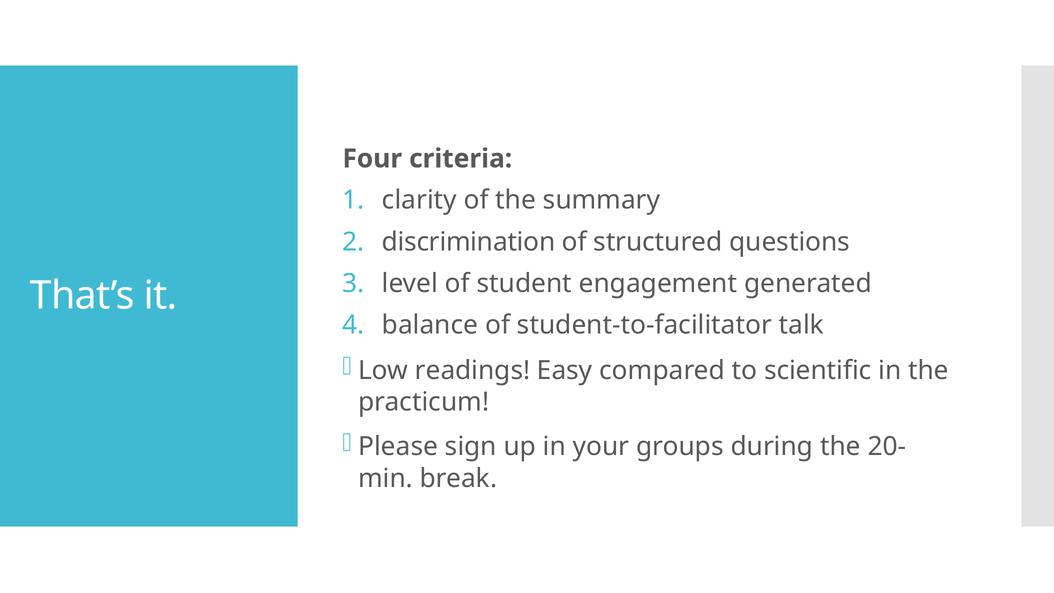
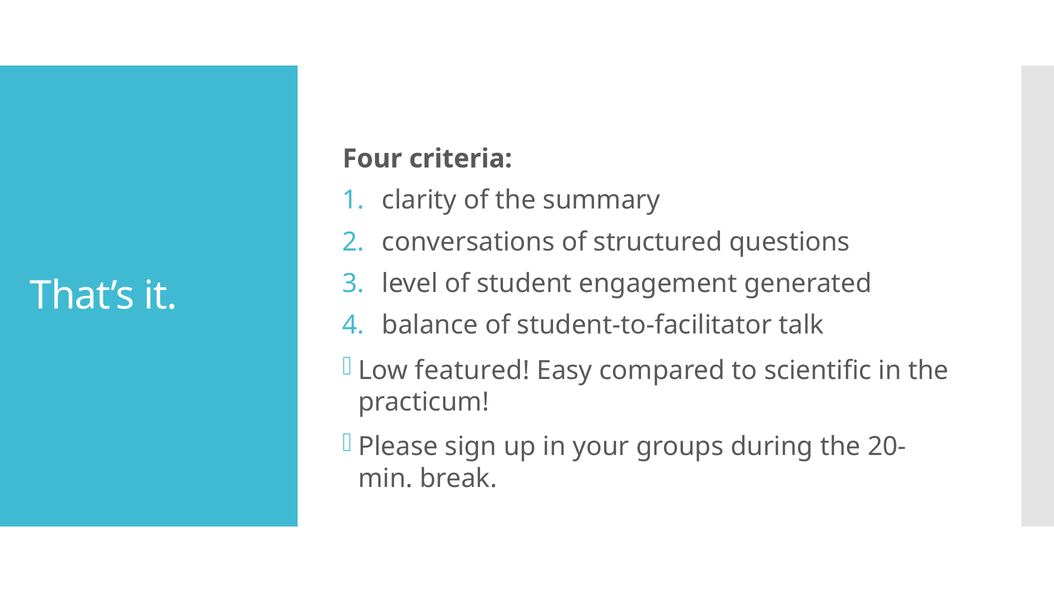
discrimination: discrimination -> conversations
readings: readings -> featured
